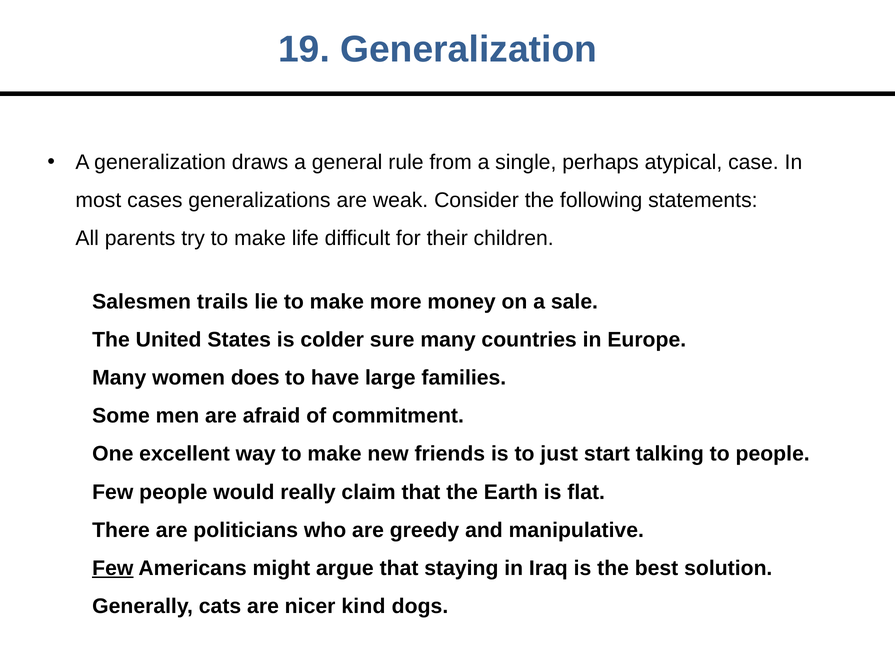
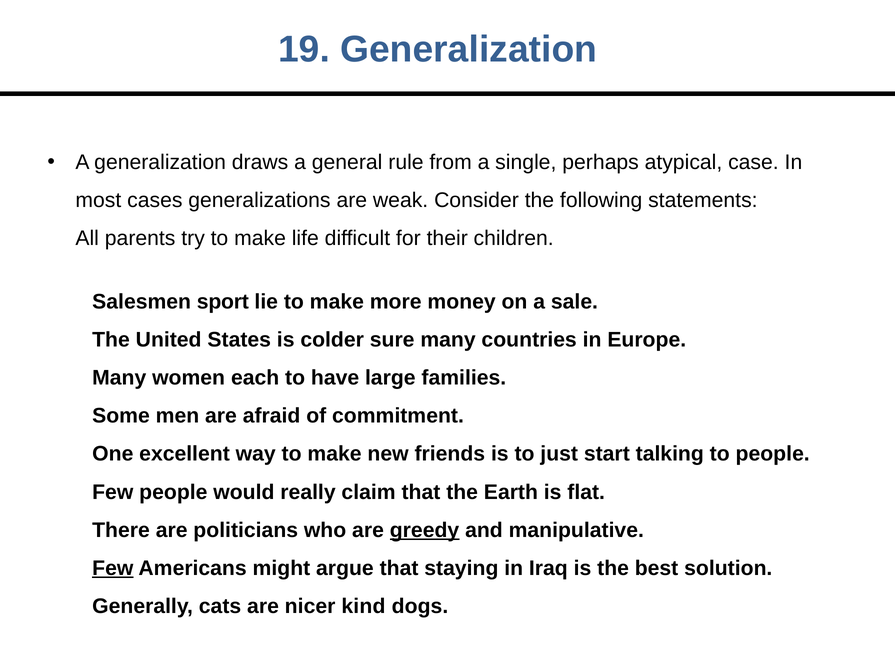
trails: trails -> sport
does: does -> each
greedy underline: none -> present
